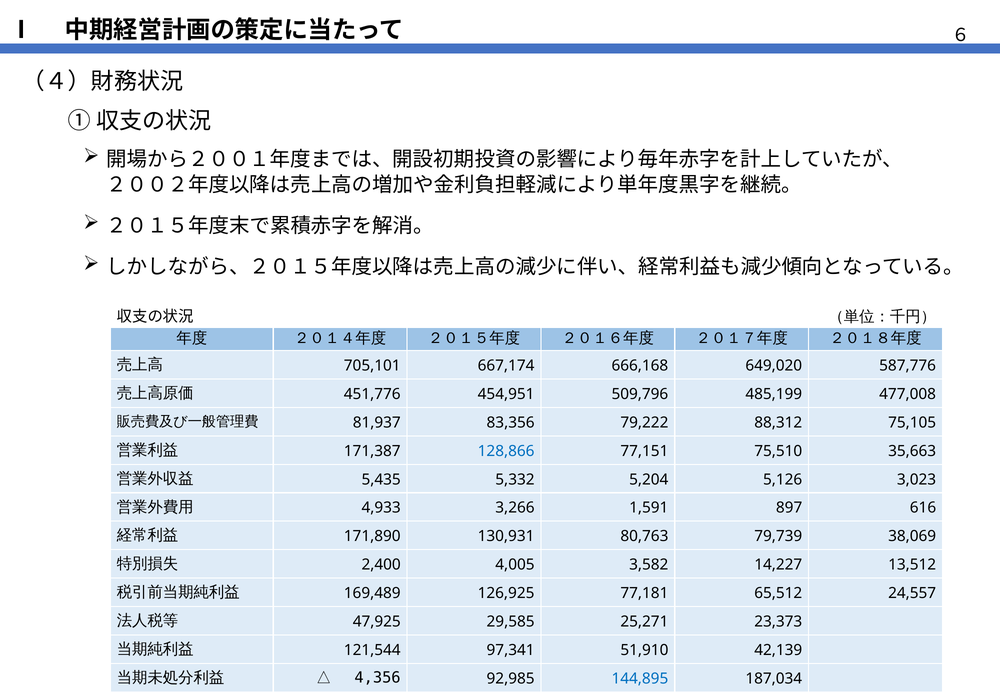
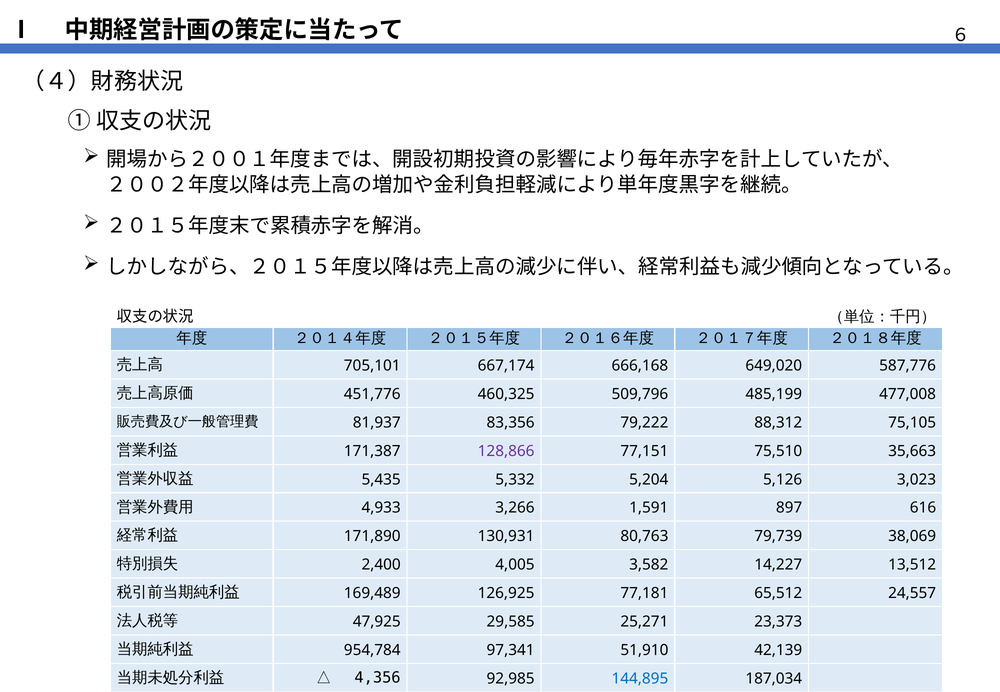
454,951: 454,951 -> 460,325
128,866 colour: blue -> purple
121,544: 121,544 -> 954,784
